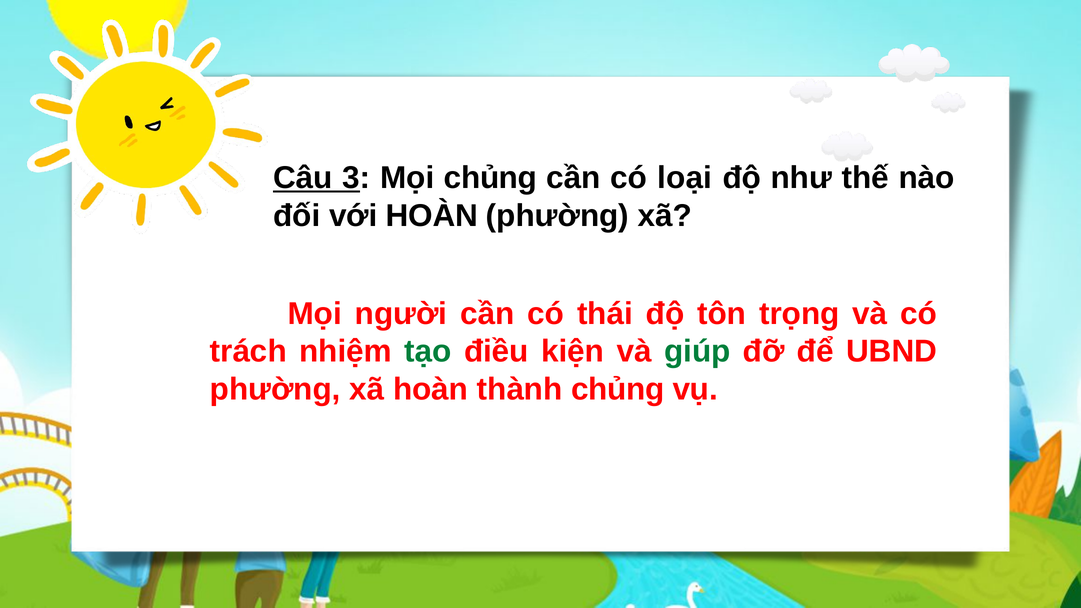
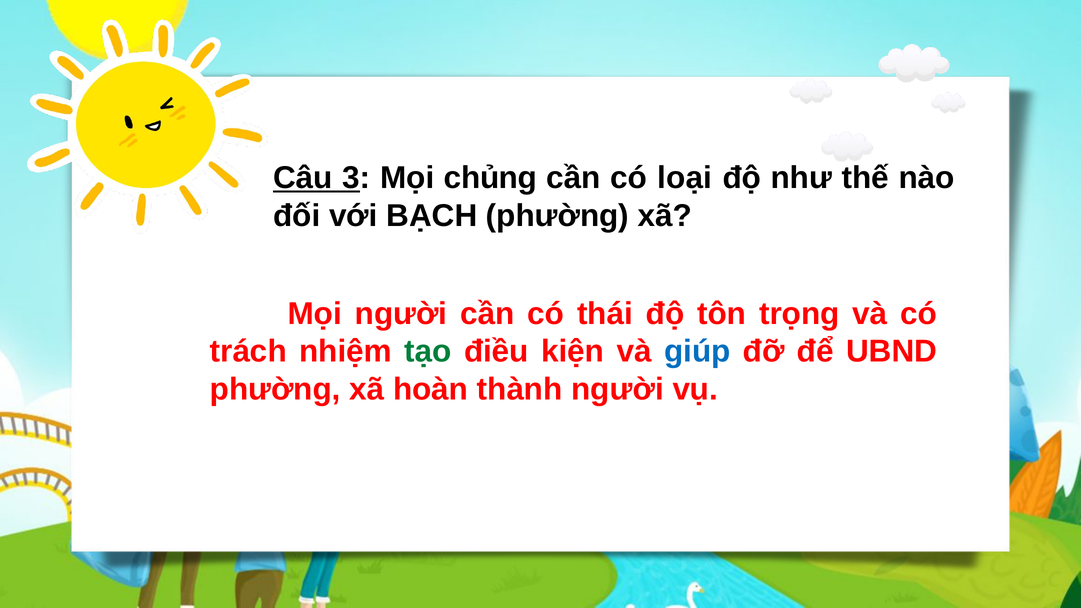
với HOÀN: HOÀN -> BẠCH
giúp colour: green -> blue
thành chủng: chủng -> người
